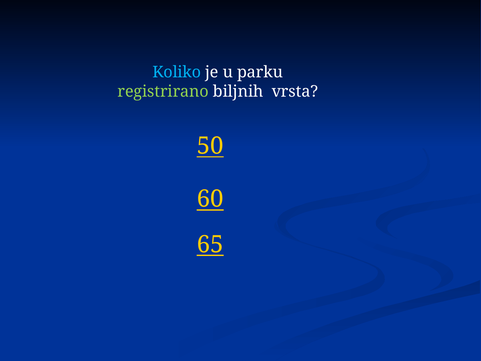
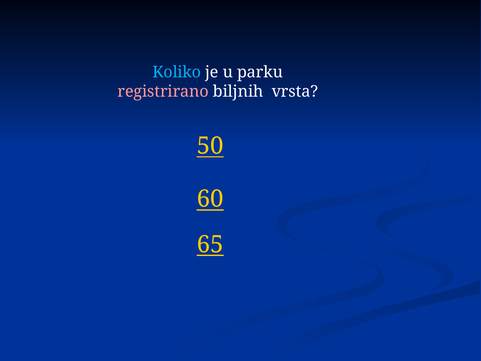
registrirano colour: light green -> pink
